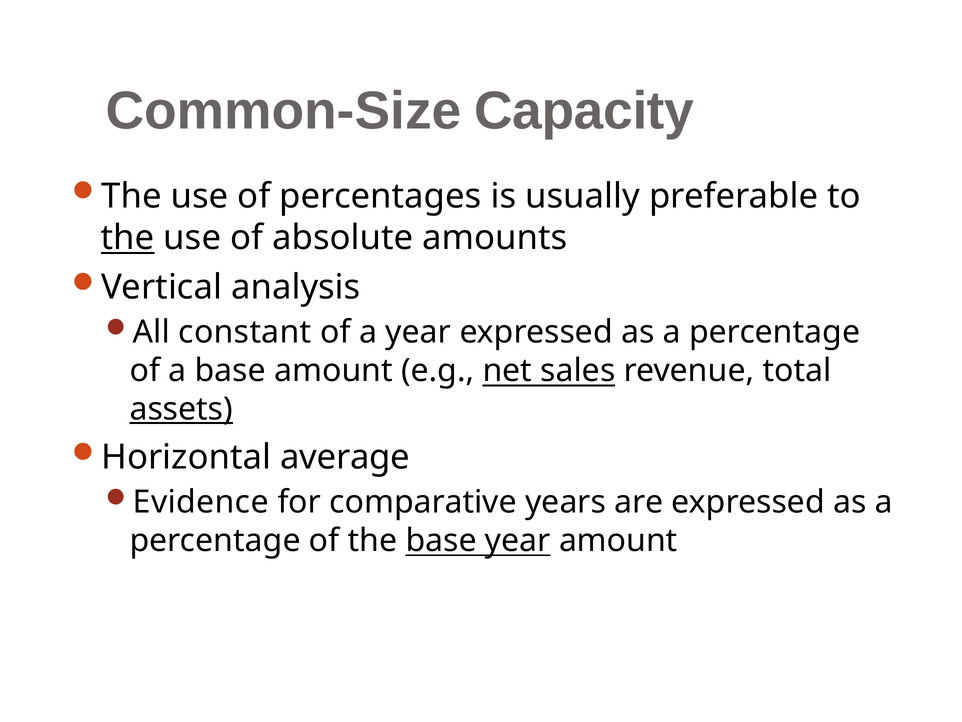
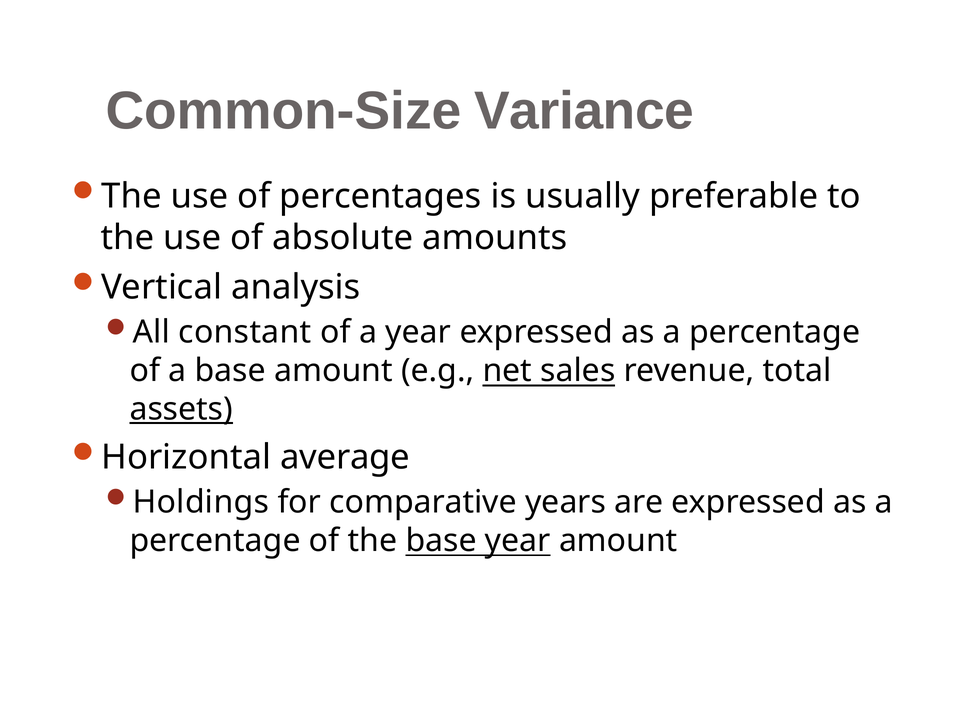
Capacity: Capacity -> Variance
the at (128, 238) underline: present -> none
Evidence: Evidence -> Holdings
